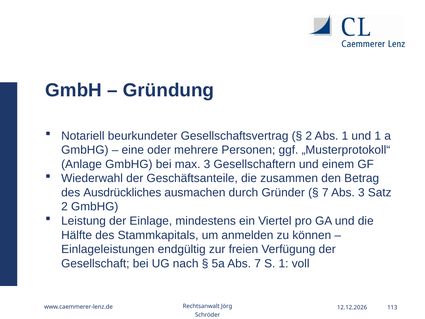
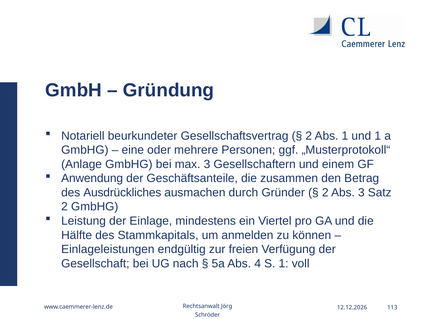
Wiederwahl: Wiederwahl -> Anwendung
7 at (325, 192): 7 -> 2
Abs 7: 7 -> 4
